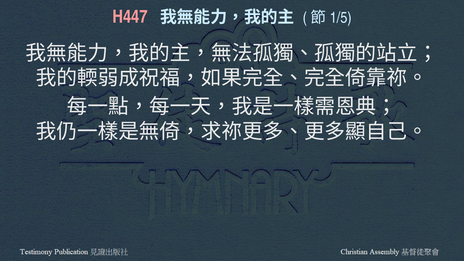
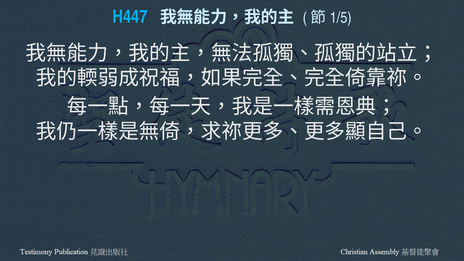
H447 colour: pink -> light blue
